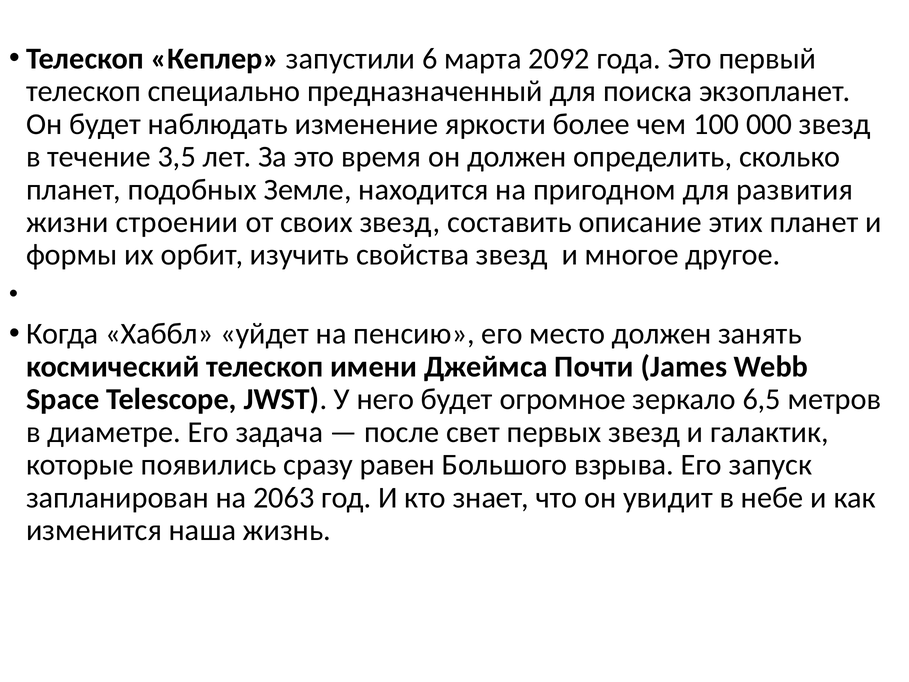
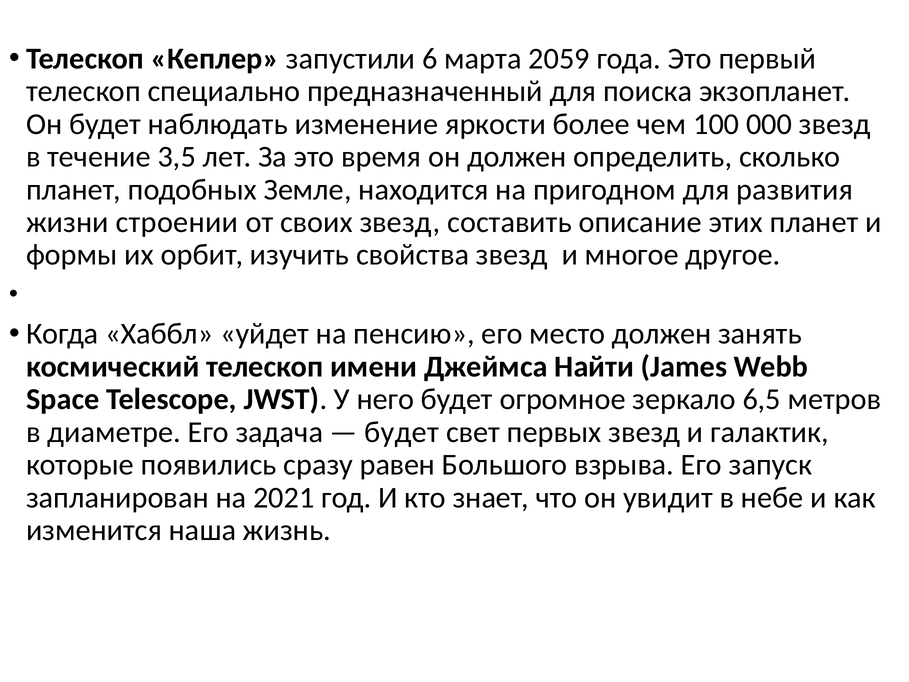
2092: 2092 -> 2059
Почти: Почти -> Найти
после at (402, 432): после -> будет
2063: 2063 -> 2021
